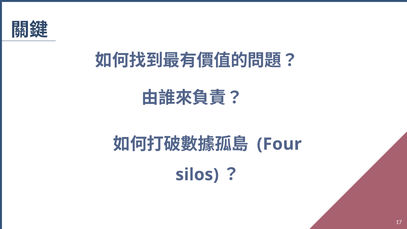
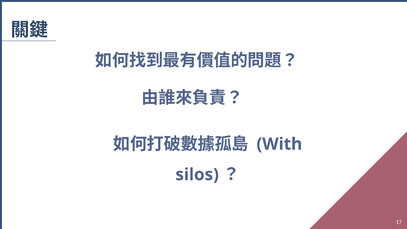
Four: Four -> With
